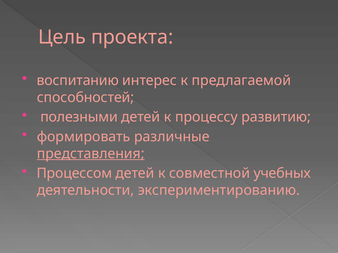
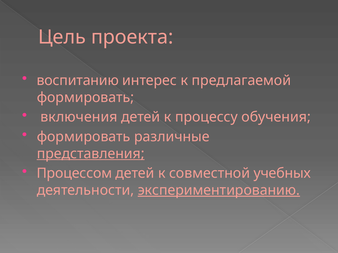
способностей at (85, 98): способностей -> формировать
полезными: полезными -> включения
развитию: развитию -> обучения
экспериментированию underline: none -> present
